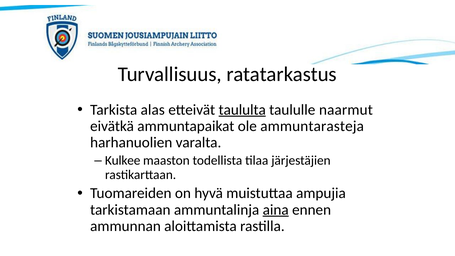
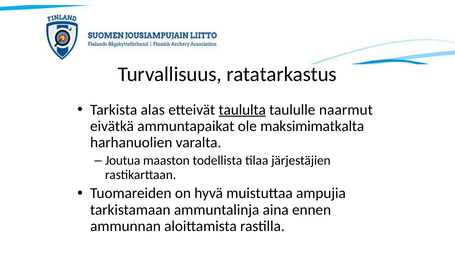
ammuntarasteja: ammuntarasteja -> maksimimatkalta
Kulkee: Kulkee -> Joutua
aina underline: present -> none
